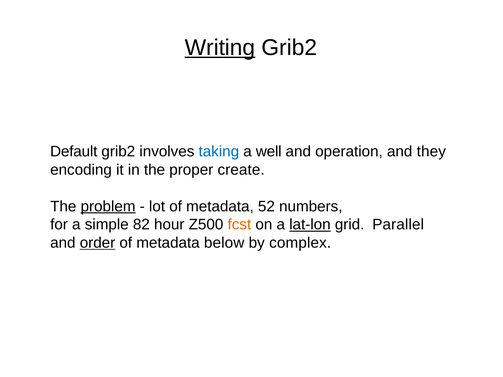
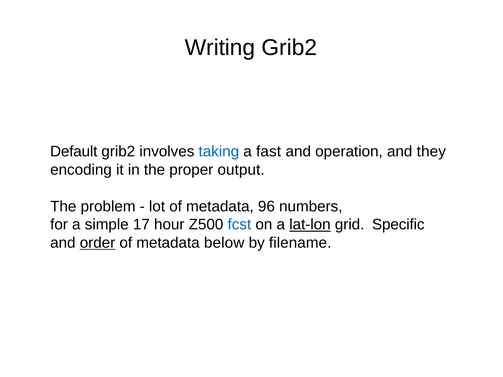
Writing underline: present -> none
well: well -> fast
create: create -> output
problem underline: present -> none
52: 52 -> 96
82: 82 -> 17
fcst colour: orange -> blue
Parallel: Parallel -> Specific
complex: complex -> filename
